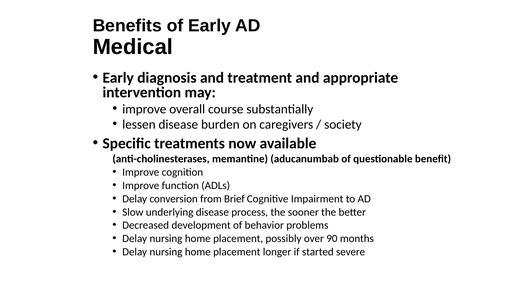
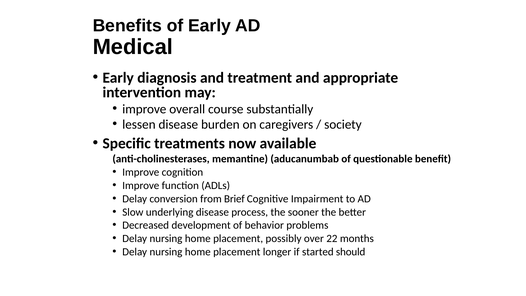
90: 90 -> 22
severe: severe -> should
